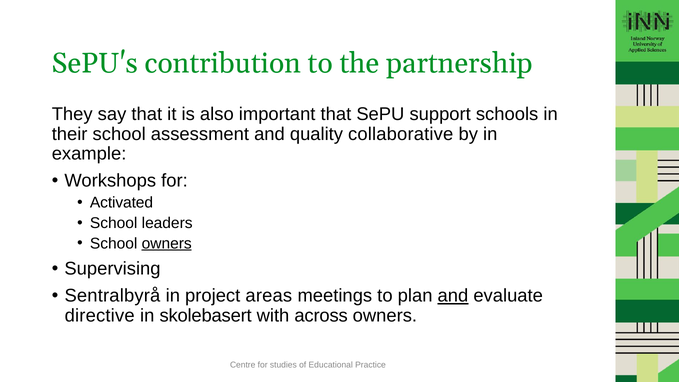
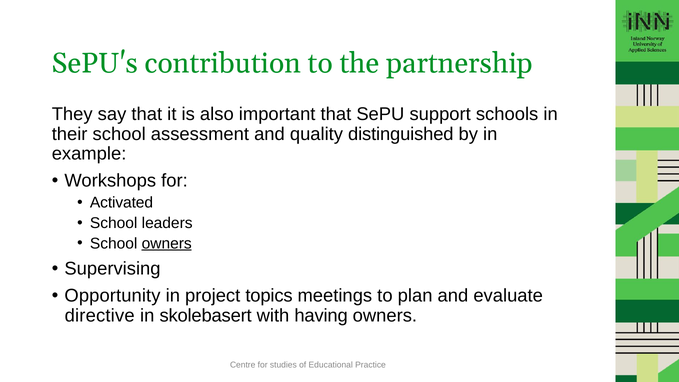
collaborative: collaborative -> distinguished
Sentralbyrå: Sentralbyrå -> Opportunity
areas: areas -> topics
and at (453, 296) underline: present -> none
across: across -> having
